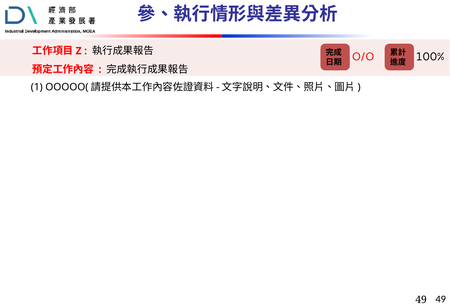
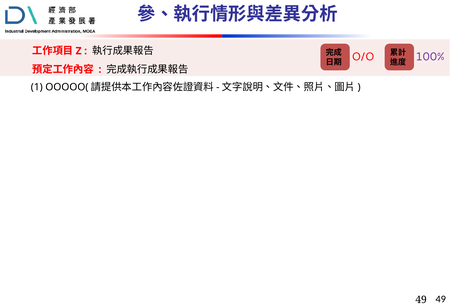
100% colour: black -> purple
